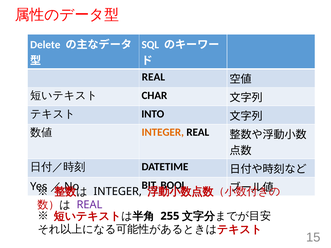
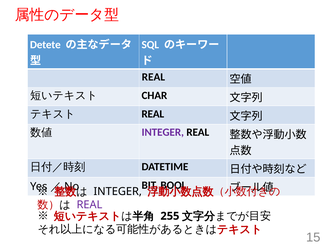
Delete: Delete -> Detete
INTO at (153, 114): INTO -> REAL
INTEGER at (163, 132) colour: orange -> purple
